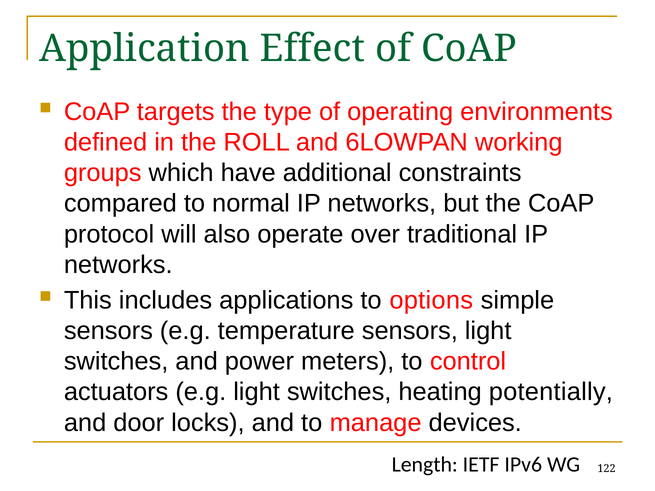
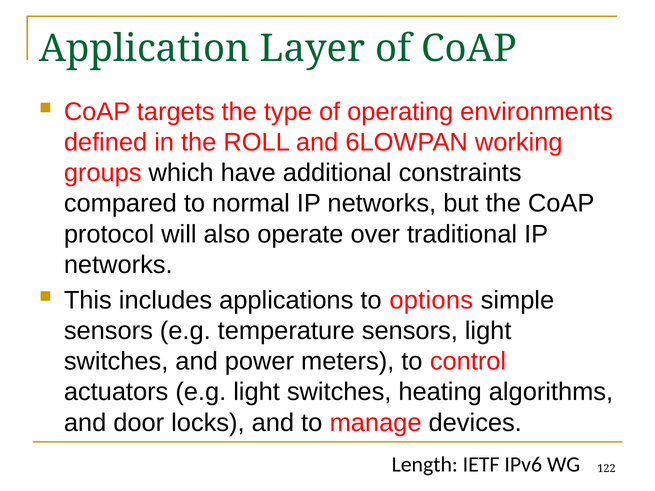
Effect: Effect -> Layer
potentially: potentially -> algorithms
